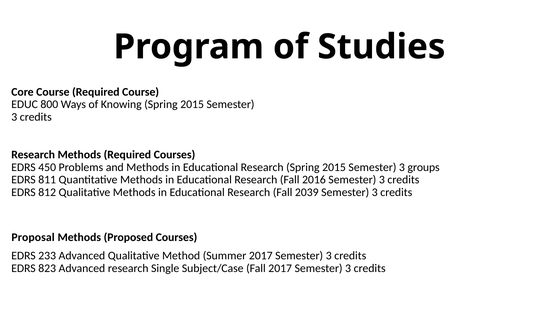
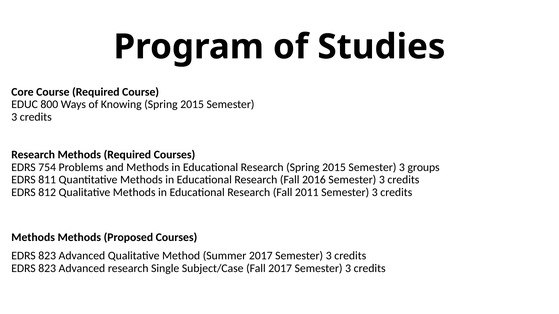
450: 450 -> 754
2039: 2039 -> 2011
Proposal at (33, 238): Proposal -> Methods
233 at (47, 256): 233 -> 823
